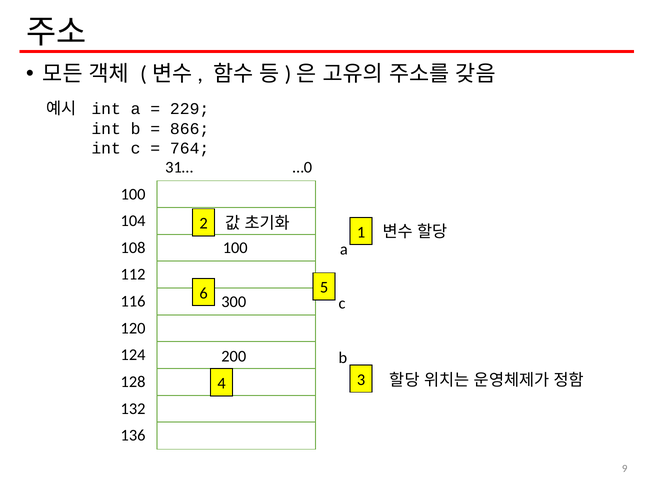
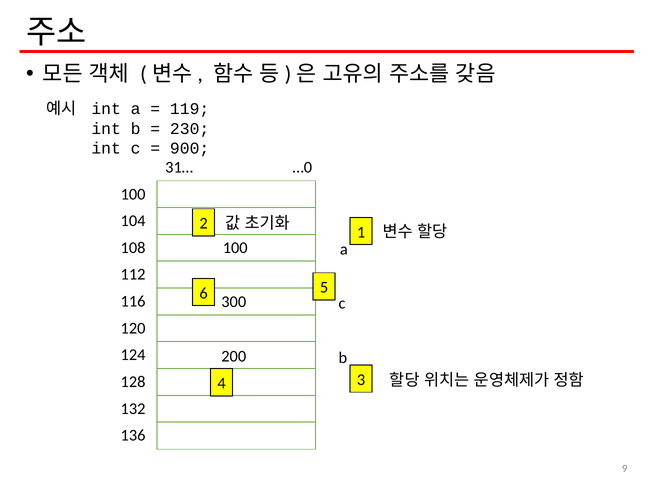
229: 229 -> 119
866: 866 -> 230
764: 764 -> 900
